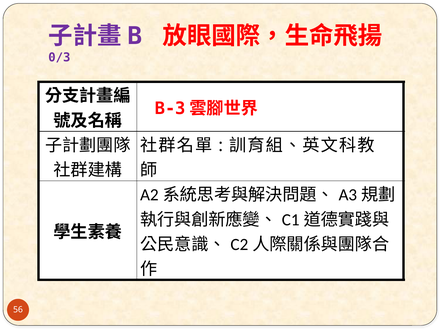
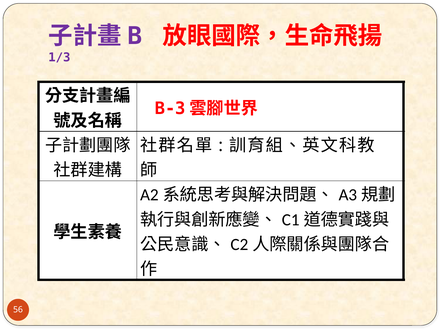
0/3: 0/3 -> 1/3
